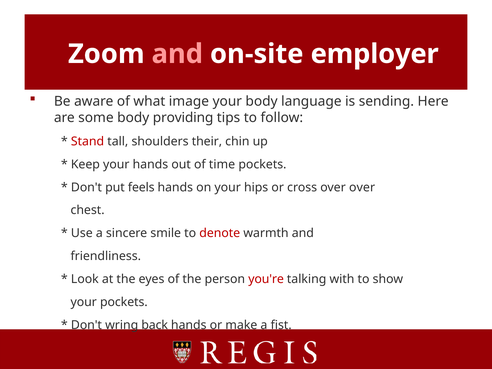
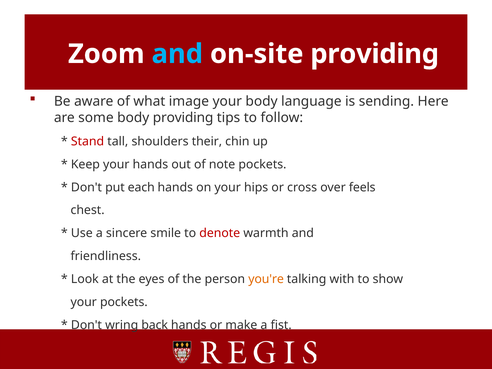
and at (177, 54) colour: pink -> light blue
on-site employer: employer -> providing
time: time -> note
feels: feels -> each
over over: over -> feels
you're colour: red -> orange
